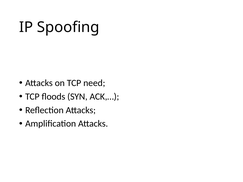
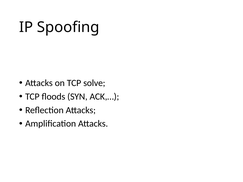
need: need -> solve
